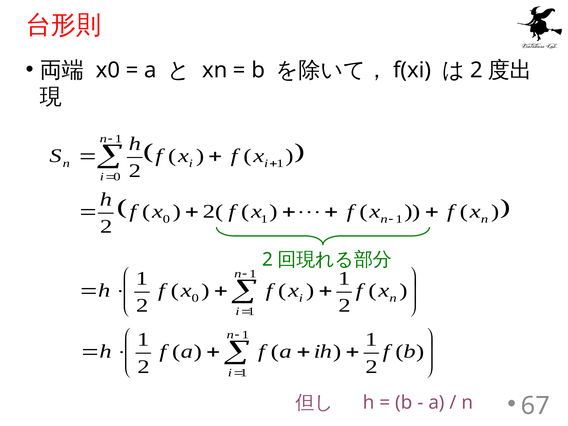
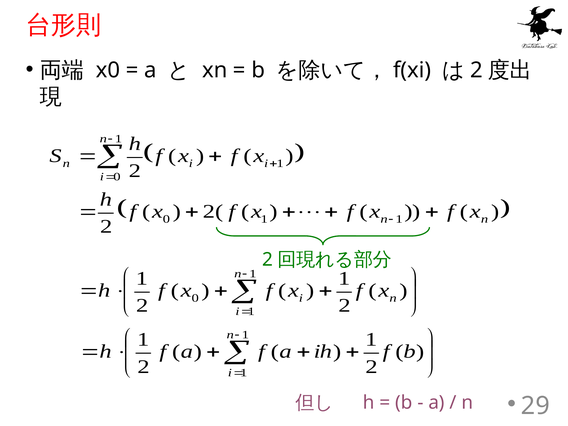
67: 67 -> 29
